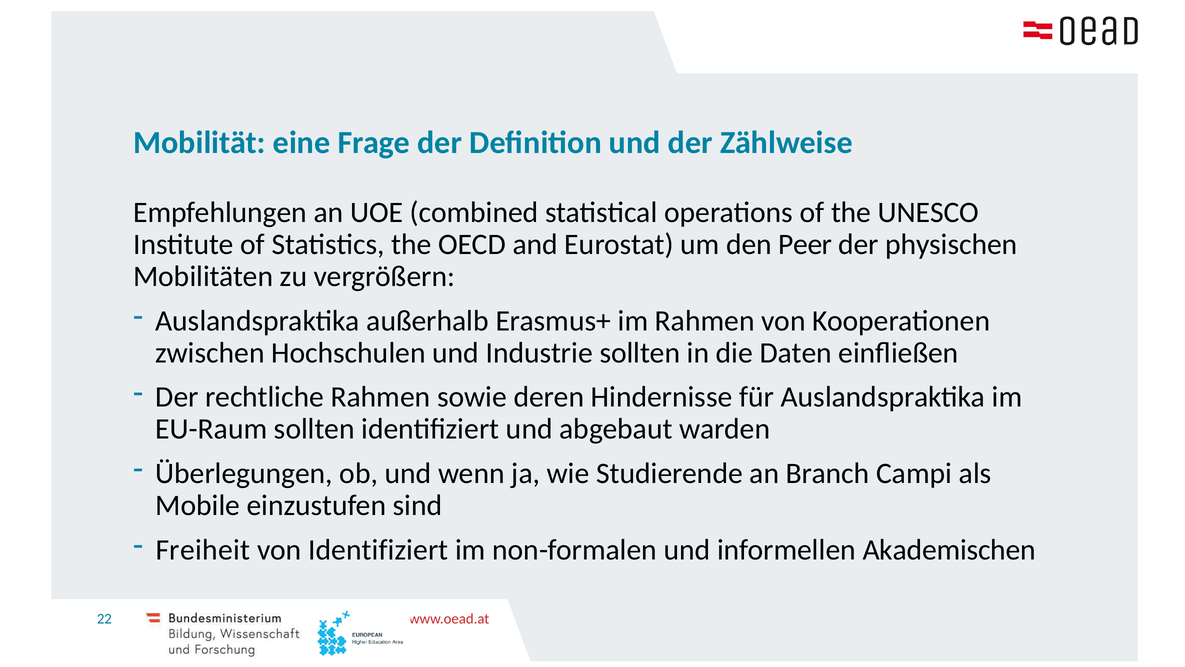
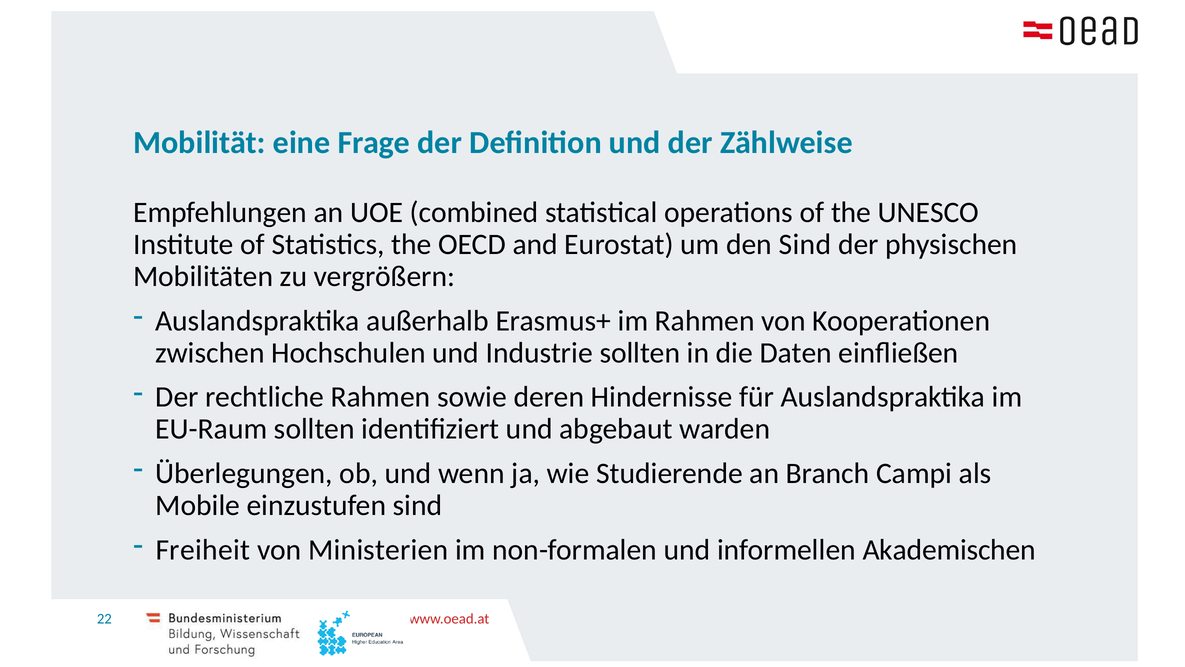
den Peer: Peer -> Sind
von Identifiziert: Identifiziert -> Ministerien
